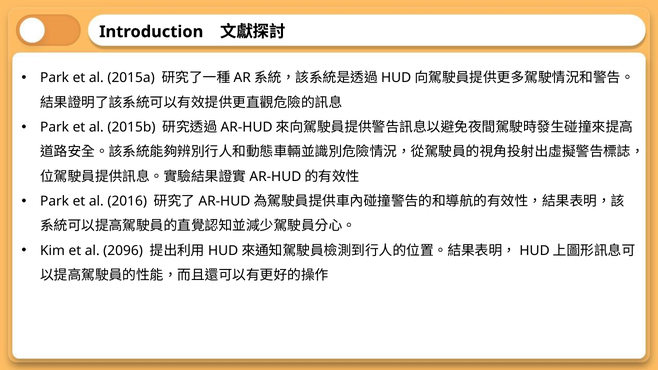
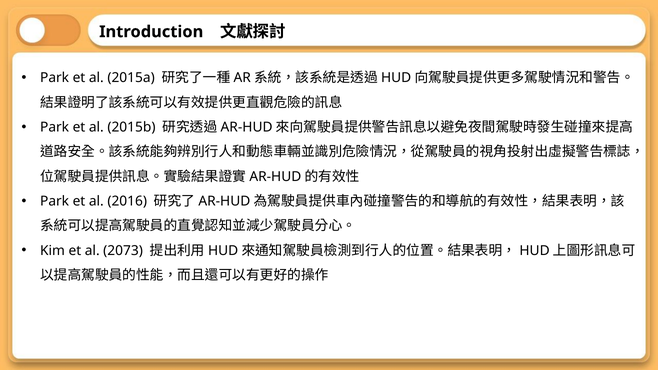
2096: 2096 -> 2073
